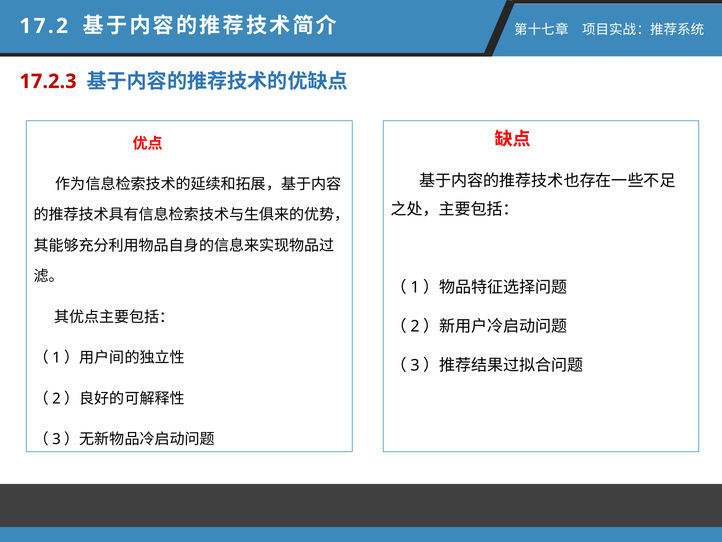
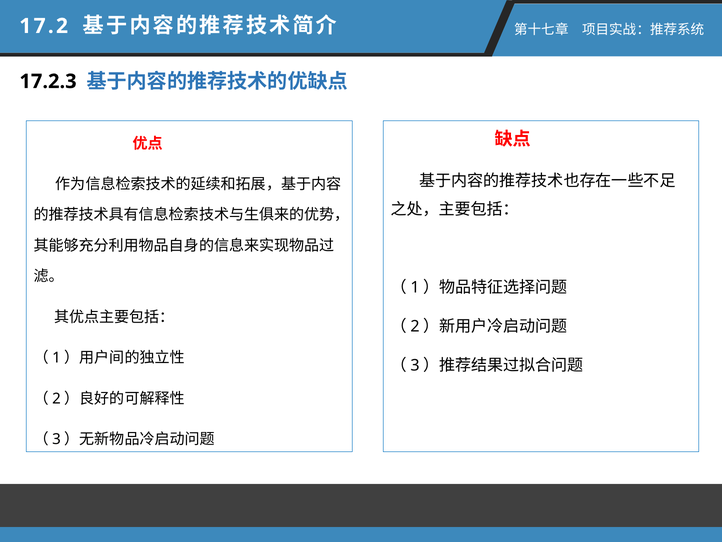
17.2.3 colour: red -> black
